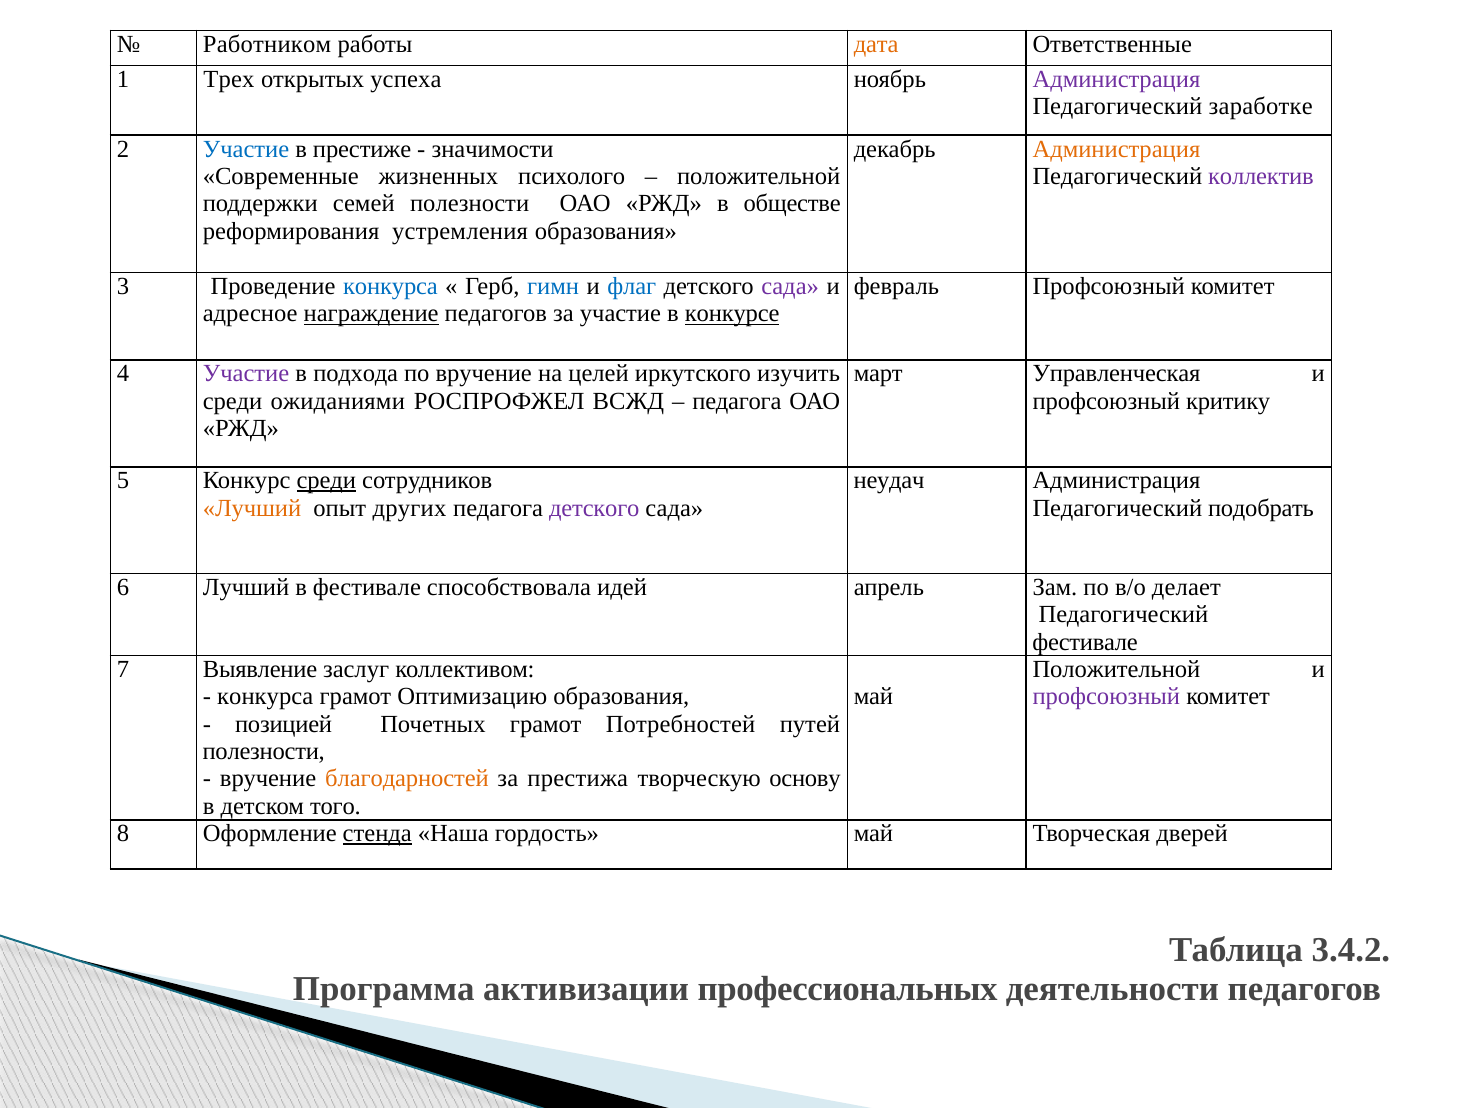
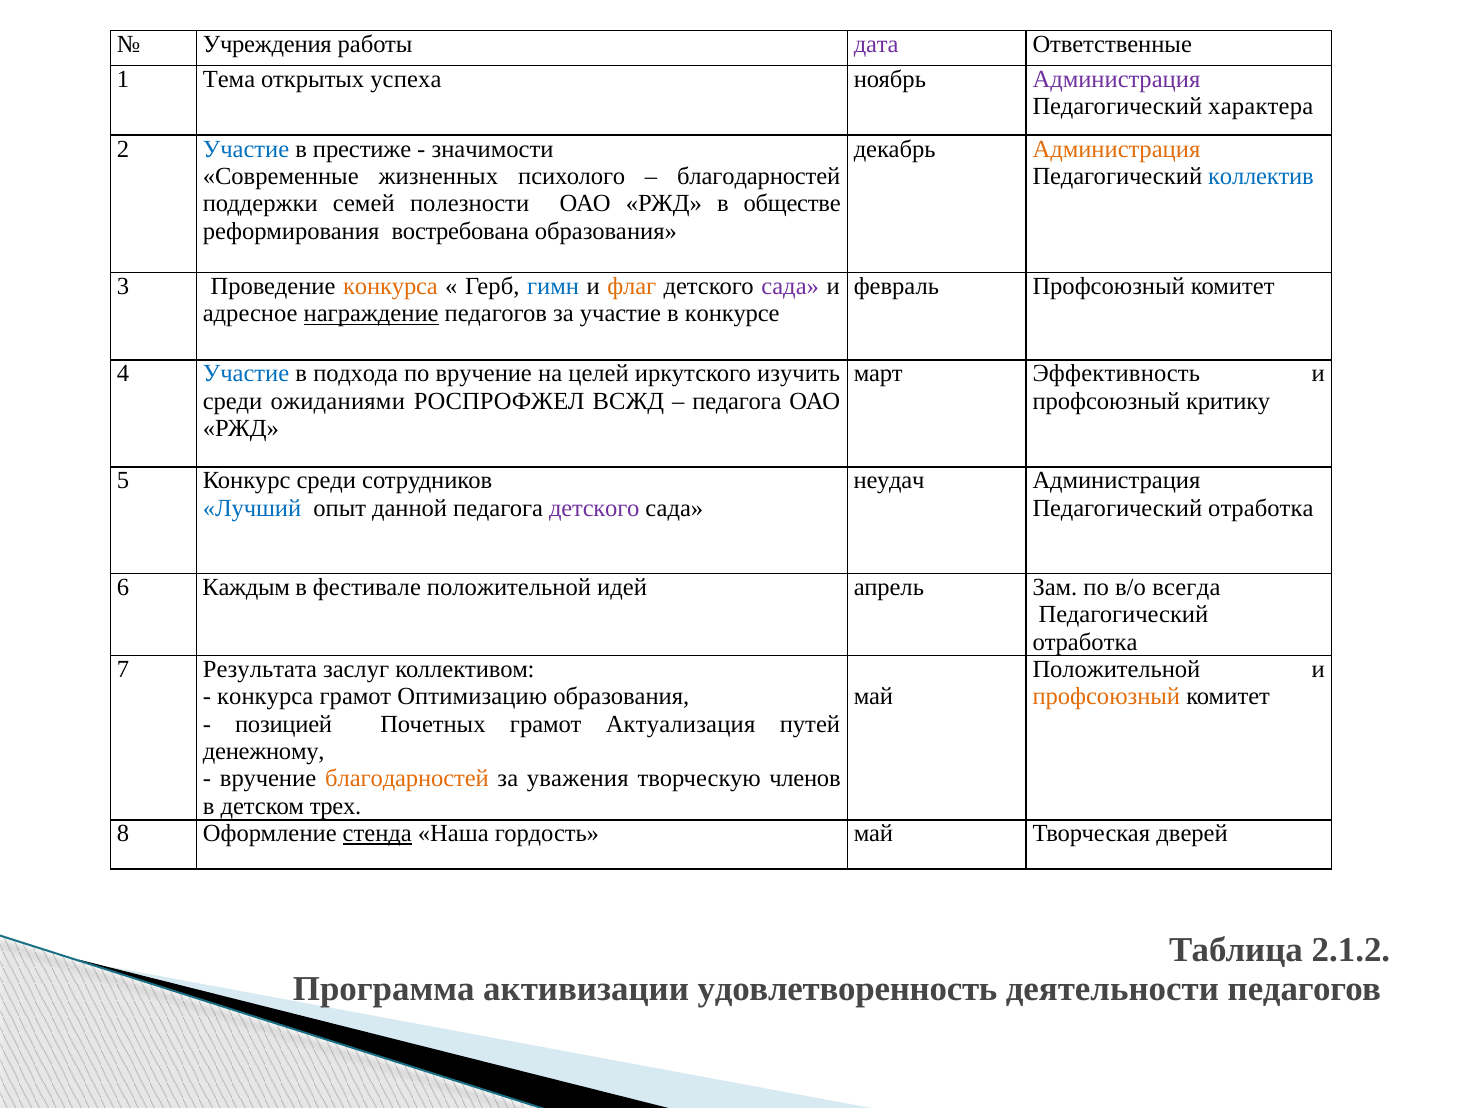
Работником: Работником -> Учреждения
дата colour: orange -> purple
Трех: Трех -> Тема
заработке: заработке -> характера
положительной at (759, 176): положительной -> благодарностей
коллектив colour: purple -> blue
устремления: устремления -> востребована
конкурса at (390, 286) colour: blue -> orange
флаг colour: blue -> orange
конкурсе underline: present -> none
Участие at (246, 374) colour: purple -> blue
Управленческая: Управленческая -> Эффективность
среди at (326, 480) underline: present -> none
Лучший at (252, 508) colour: orange -> blue
других: других -> данной
подобрать at (1261, 508): подобрать -> отработка
6 Лучший: Лучший -> Каждым
фестивале способствовала: способствовала -> положительной
делает: делает -> всегда
фестивале at (1085, 642): фестивале -> отработка
Выявление: Выявление -> Результата
профсоюзный at (1106, 697) colour: purple -> orange
Потребностей: Потребностей -> Актуализация
полезности at (264, 751): полезности -> денежному
престижа: престижа -> уважения
основу: основу -> членов
того: того -> трех
3.4.2: 3.4.2 -> 2.1.2
профессиональных: профессиональных -> удовлетворенность
